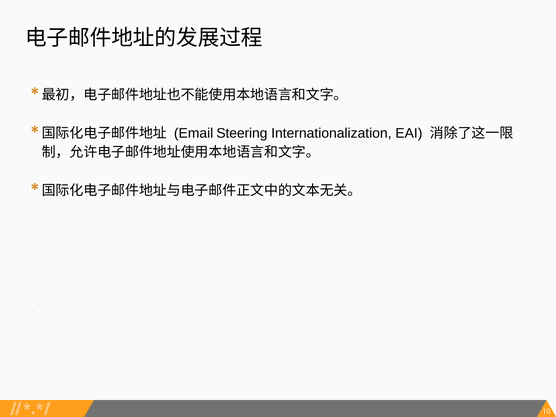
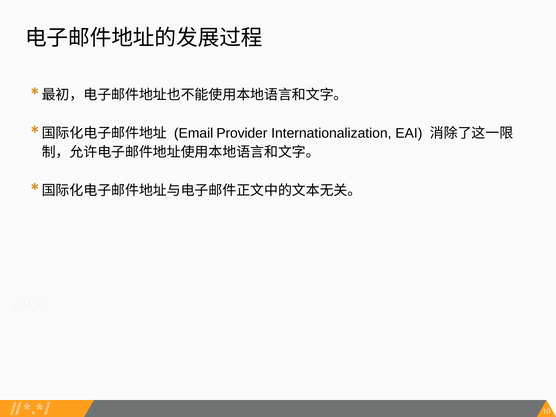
Steering: Steering -> Provider
